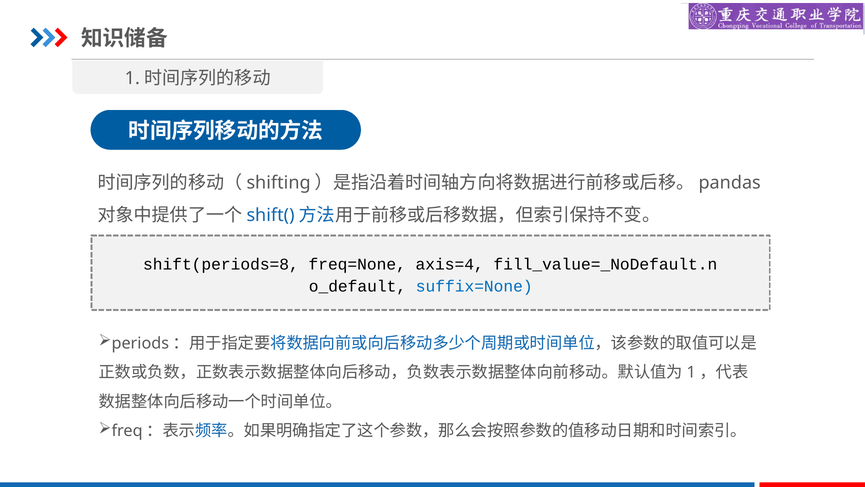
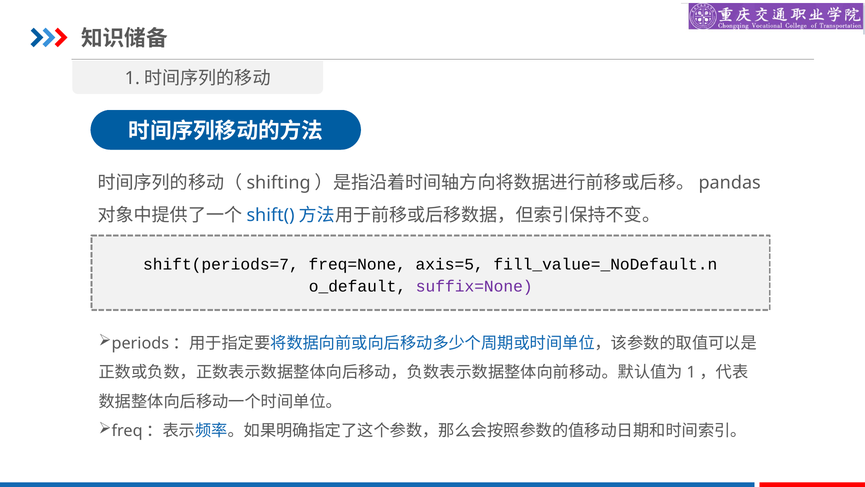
shift(periods=8: shift(periods=8 -> shift(periods=7
axis=4: axis=4 -> axis=5
suffix=None colour: blue -> purple
